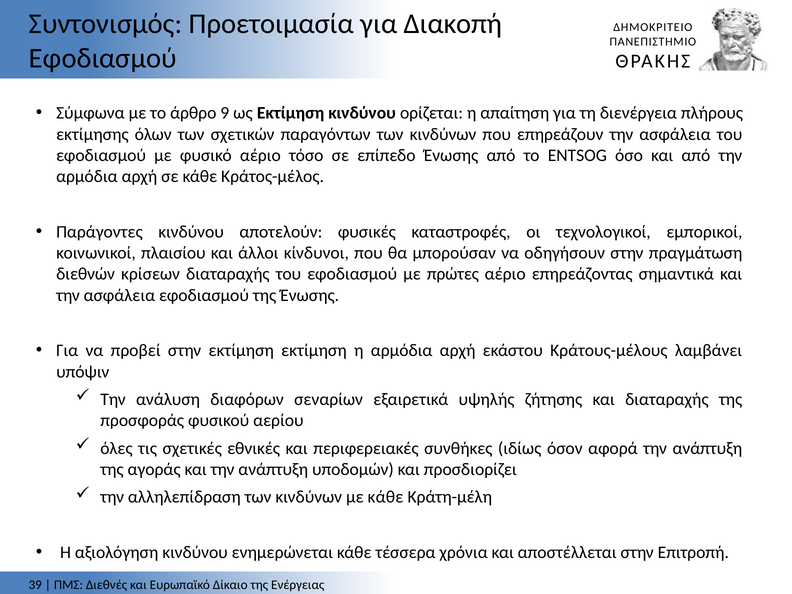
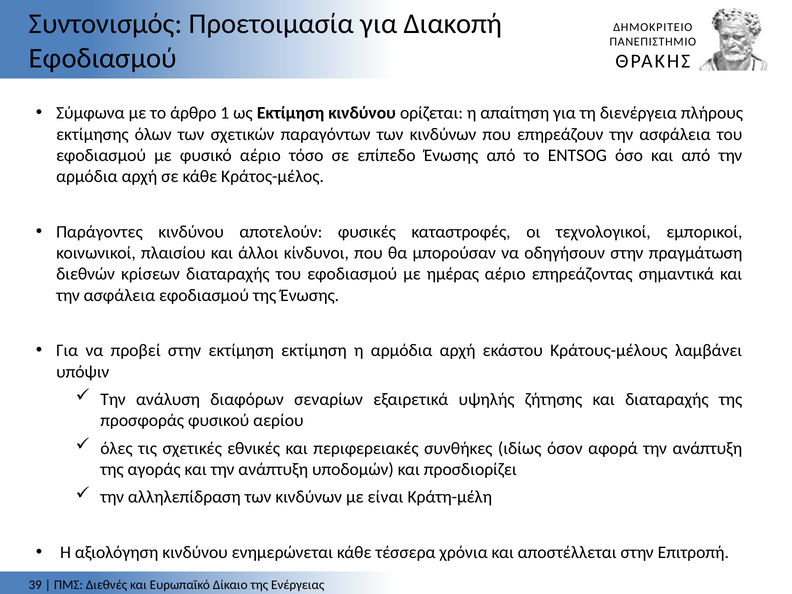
άρθρο 9: 9 -> 1
πρώτες: πρώτες -> ημέρας
με κάθε: κάθε -> είναι
